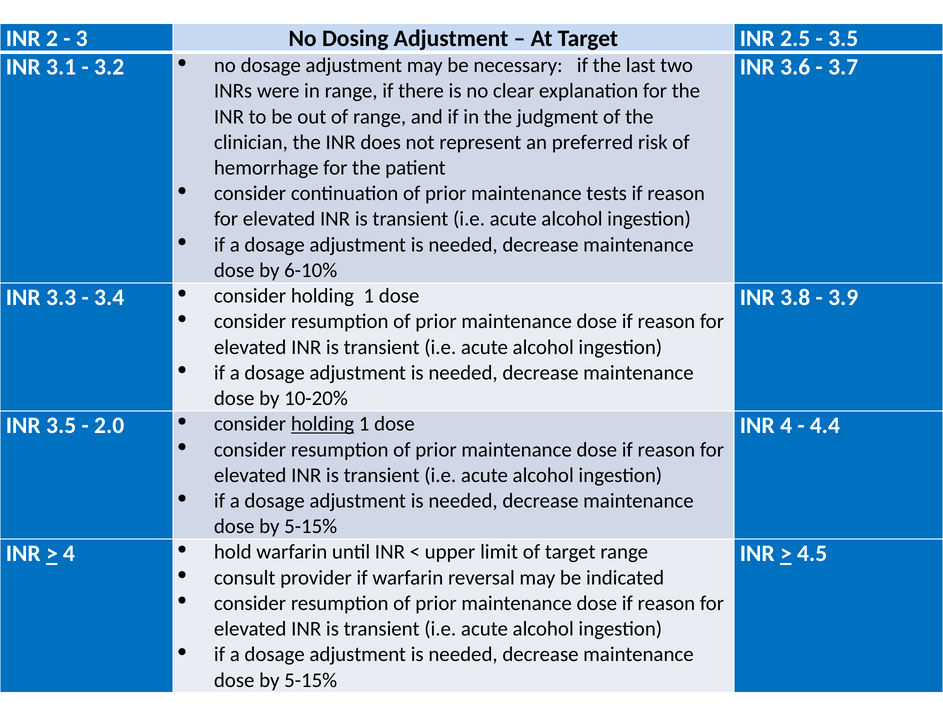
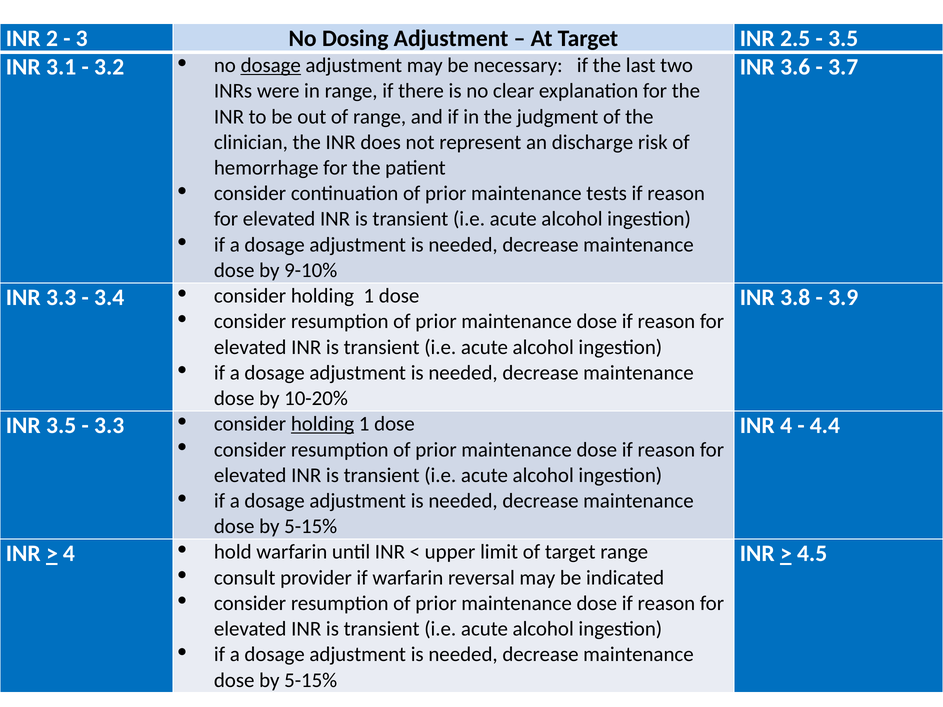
dosage at (271, 65) underline: none -> present
preferred: preferred -> discharge
6-10%: 6-10% -> 9-10%
2.0 at (109, 426): 2.0 -> 3.3
